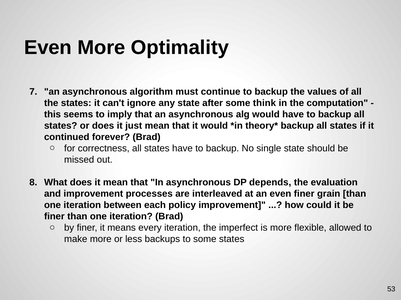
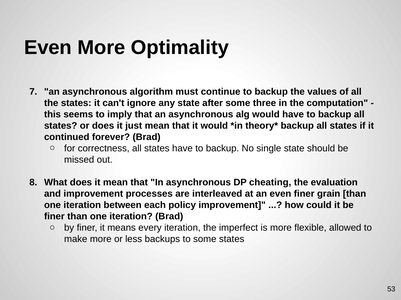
think: think -> three
depends: depends -> cheating
